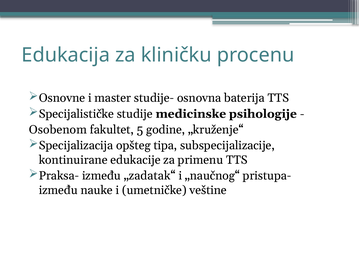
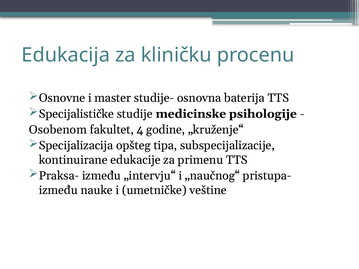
5: 5 -> 4
„zadatak“: „zadatak“ -> „intervju“
